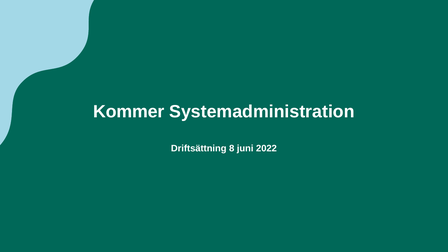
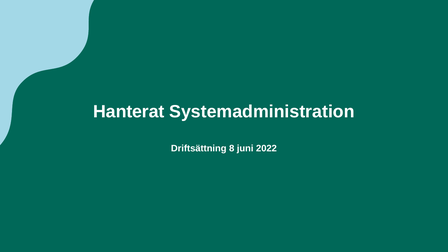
Kommer: Kommer -> Hanterat
